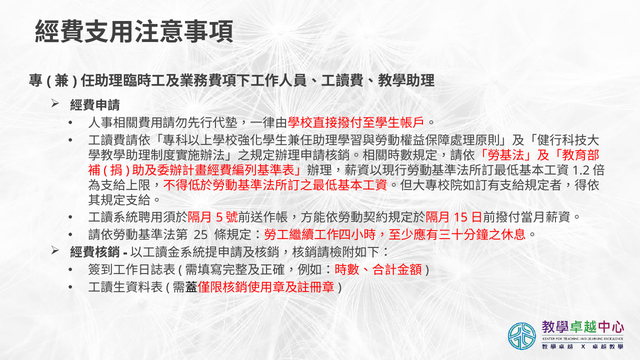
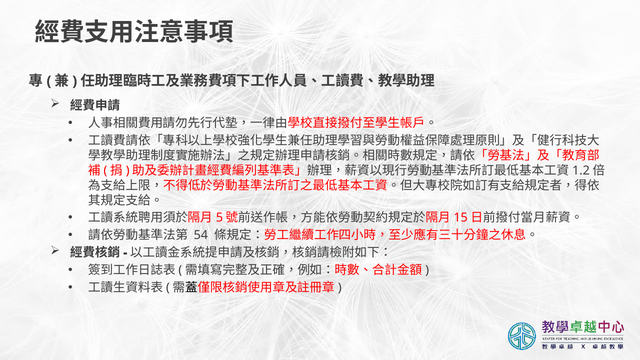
25: 25 -> 54
